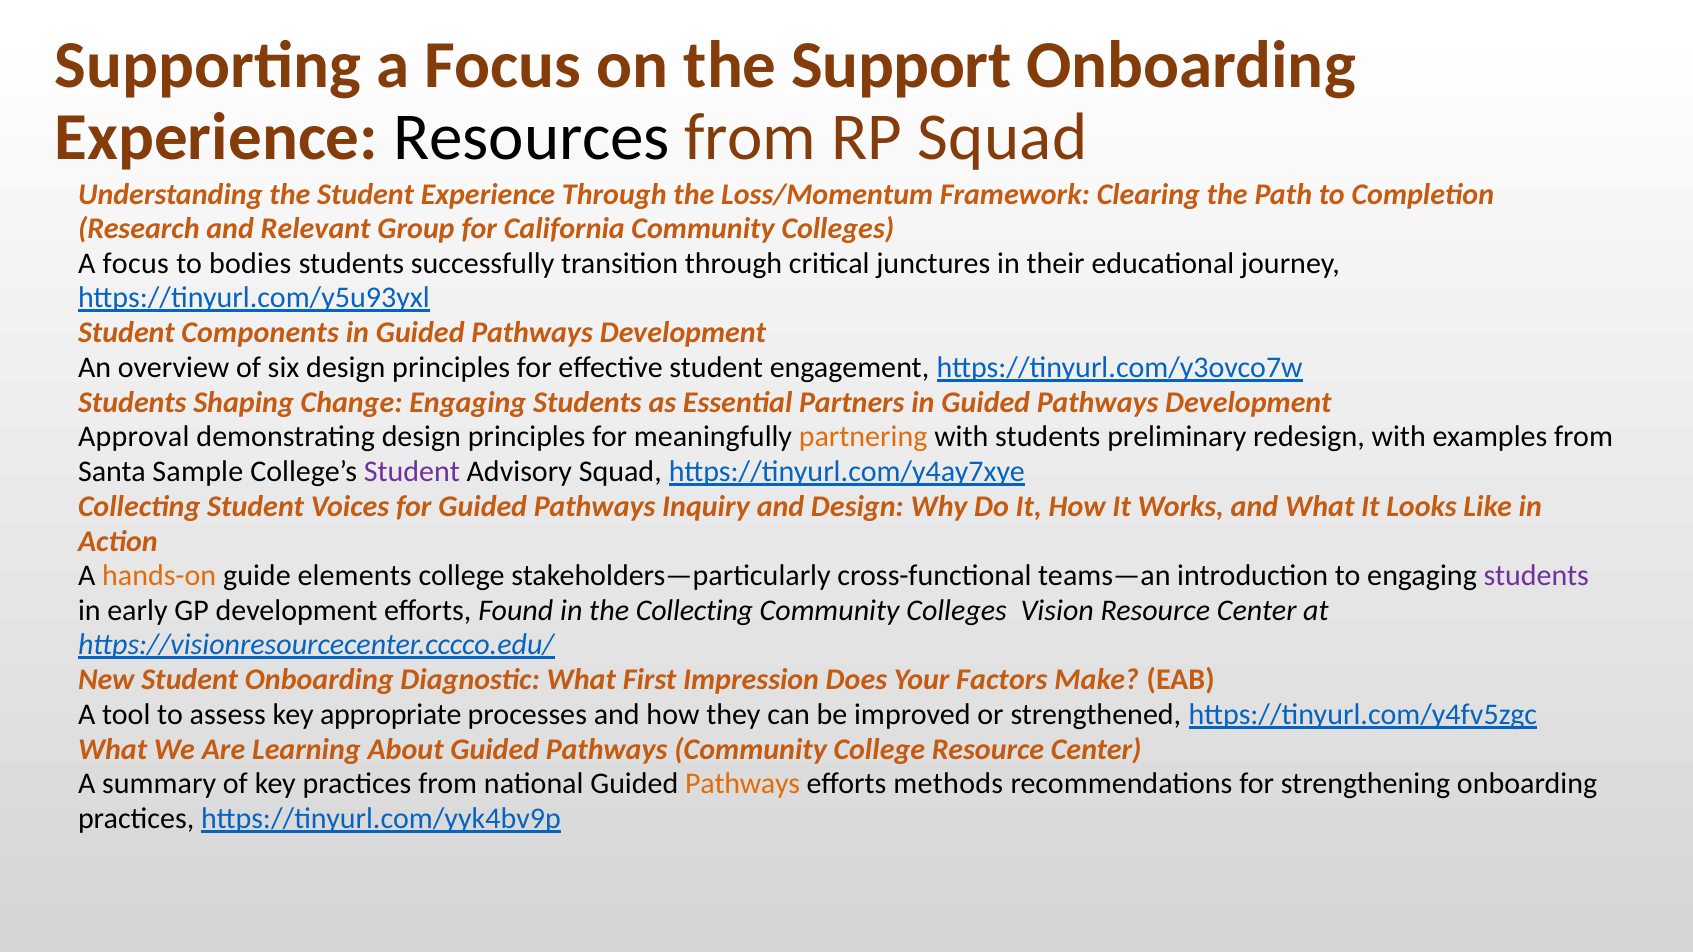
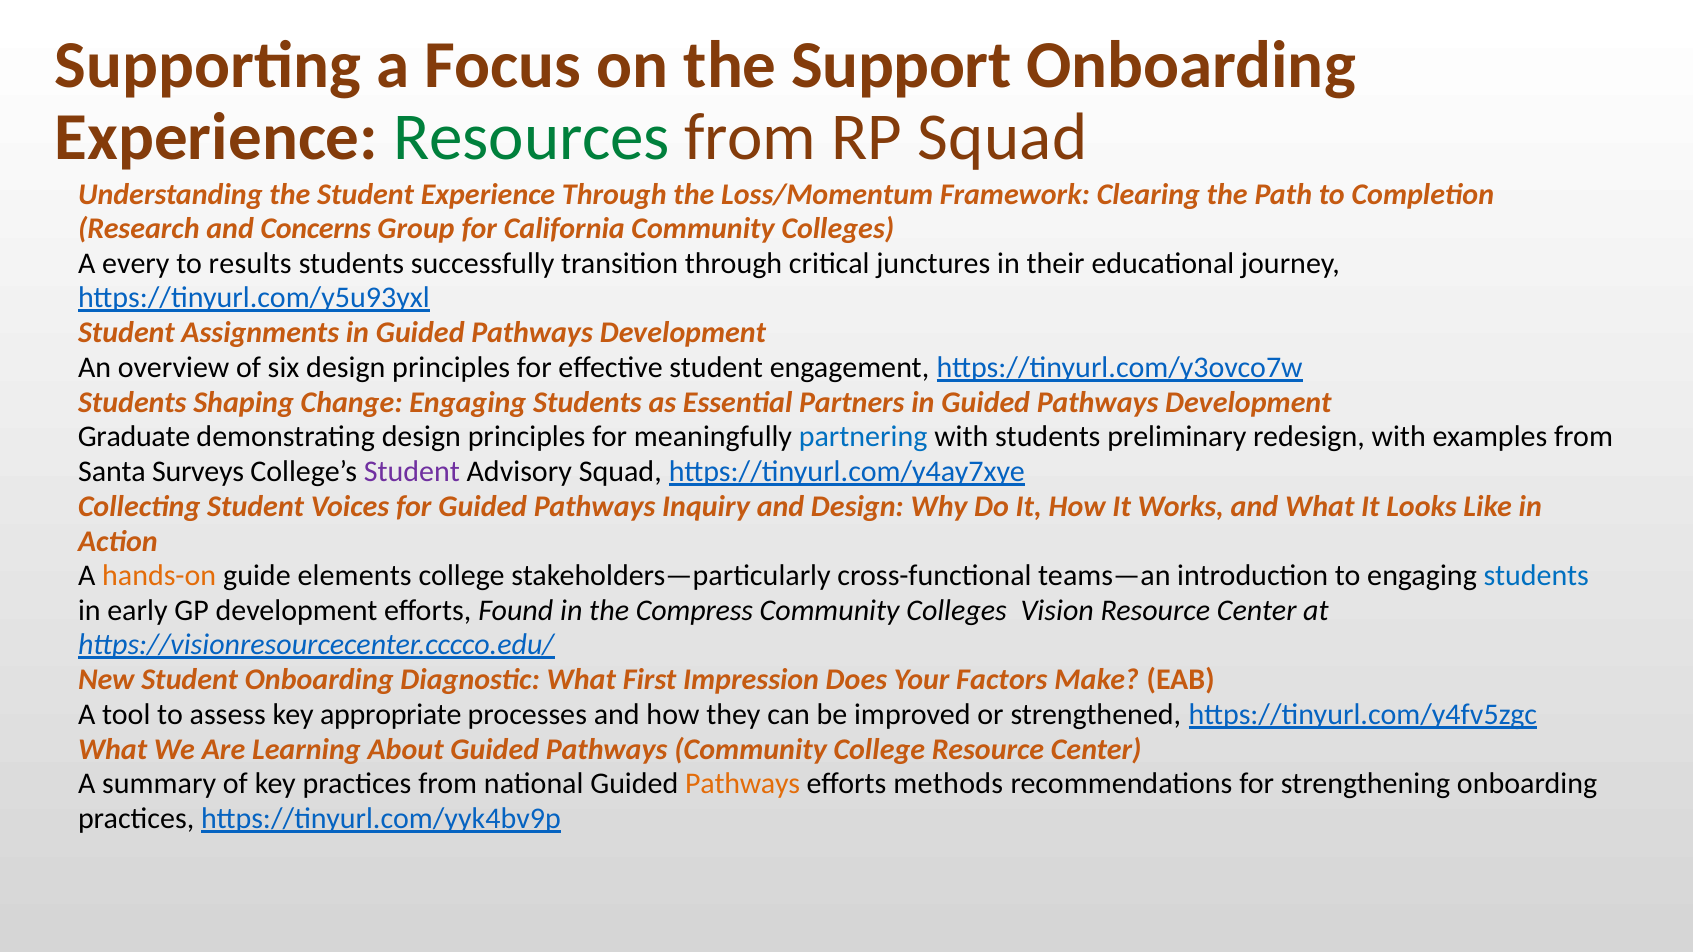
Resources colour: black -> green
Relevant: Relevant -> Concerns
focus at (136, 263): focus -> every
bodies: bodies -> results
Components: Components -> Assignments
Approval: Approval -> Graduate
partnering colour: orange -> blue
Sample: Sample -> Surveys
students at (1536, 576) colour: purple -> blue
the Collecting: Collecting -> Compress
